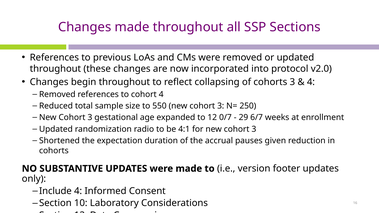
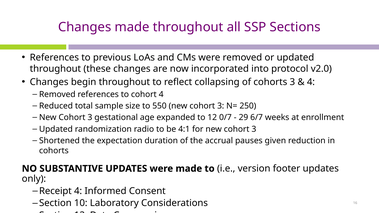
Include: Include -> Receipt
